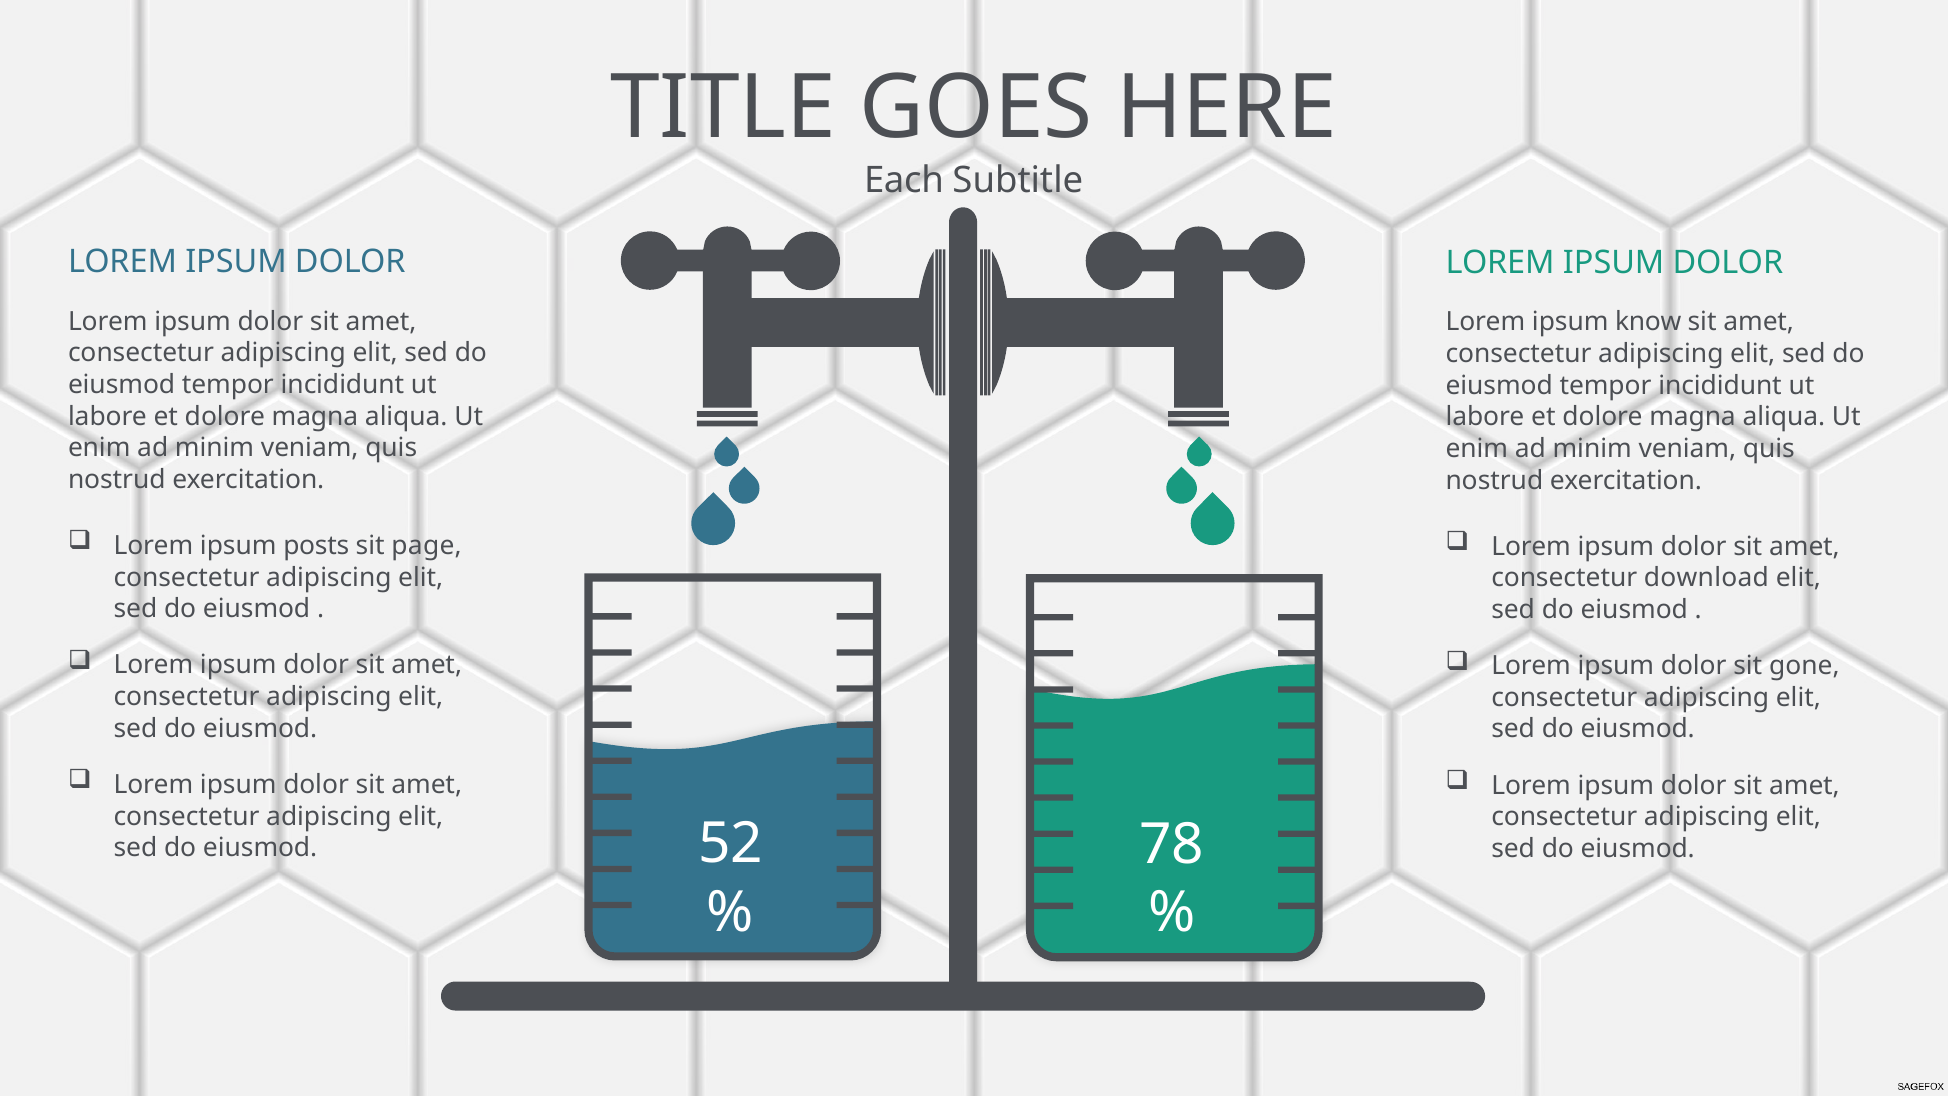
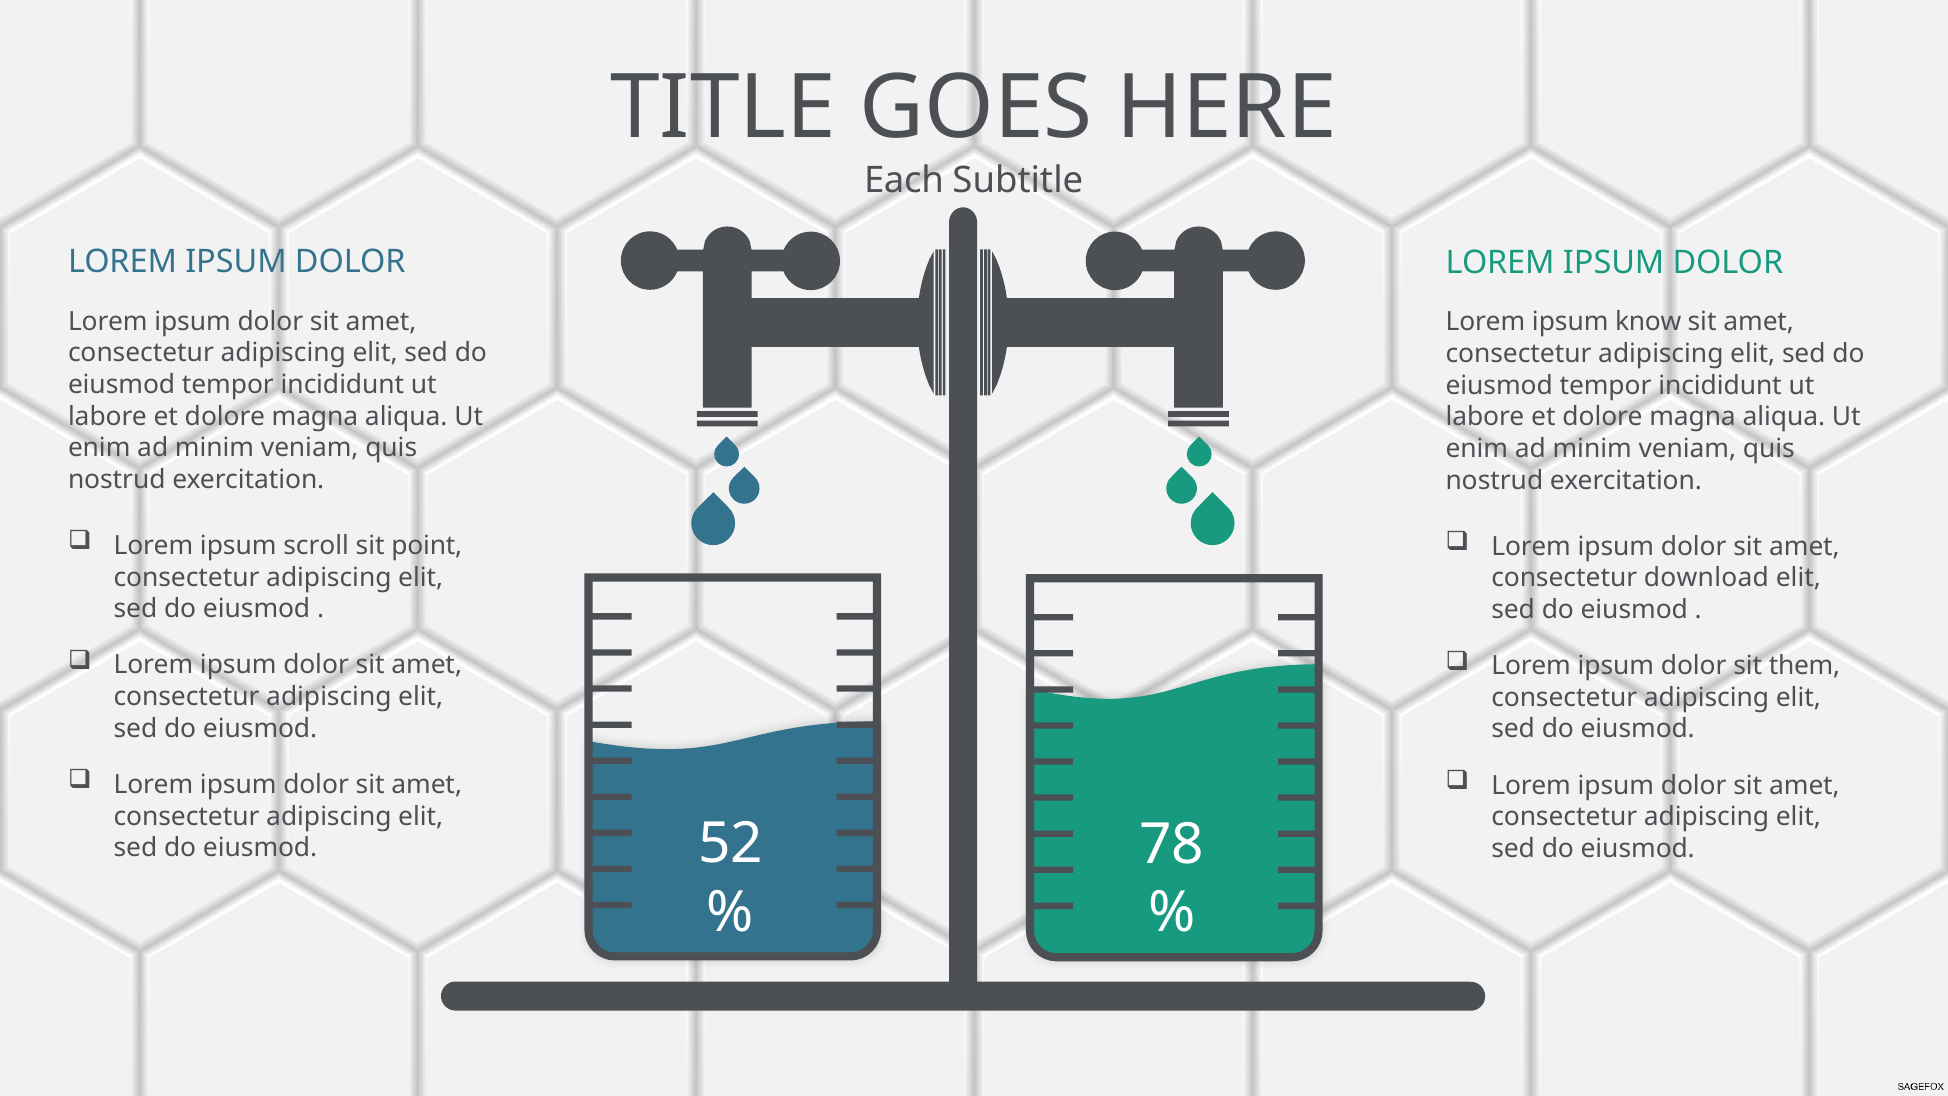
posts: posts -> scroll
page: page -> point
gone: gone -> them
